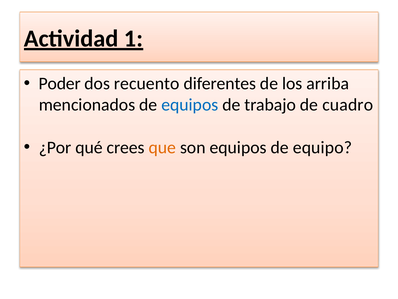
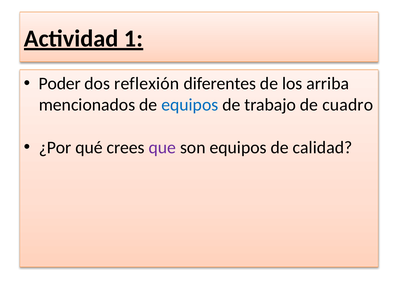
recuento: recuento -> reflexión
que colour: orange -> purple
equipo: equipo -> calidad
